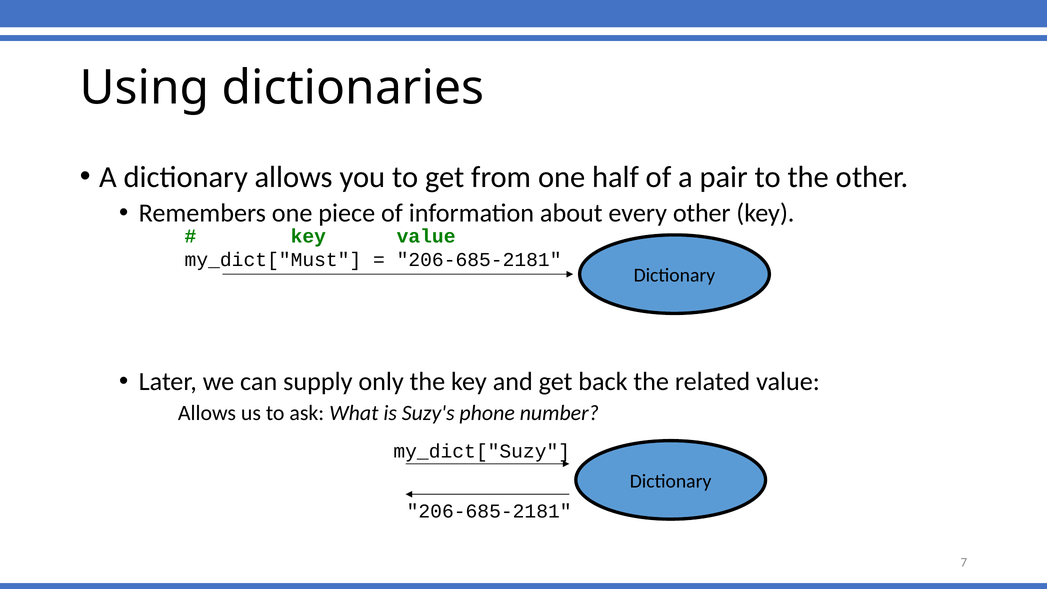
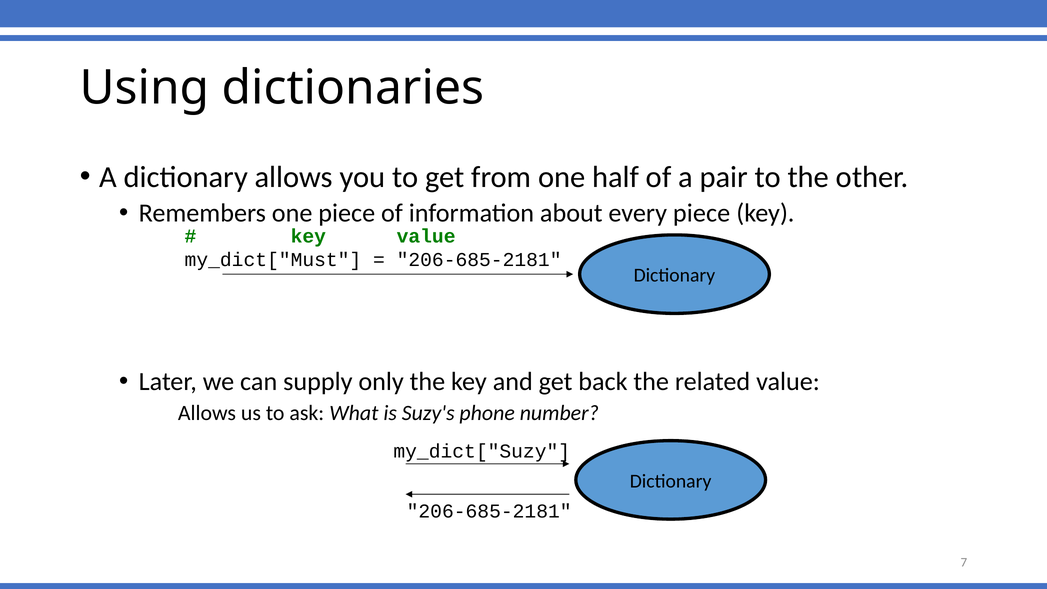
every other: other -> piece
